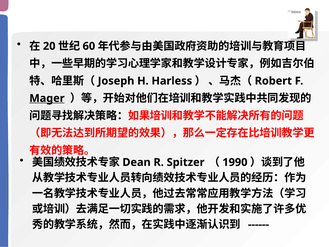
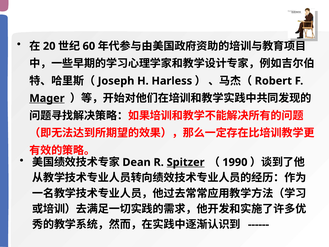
Spitzer underline: none -> present
